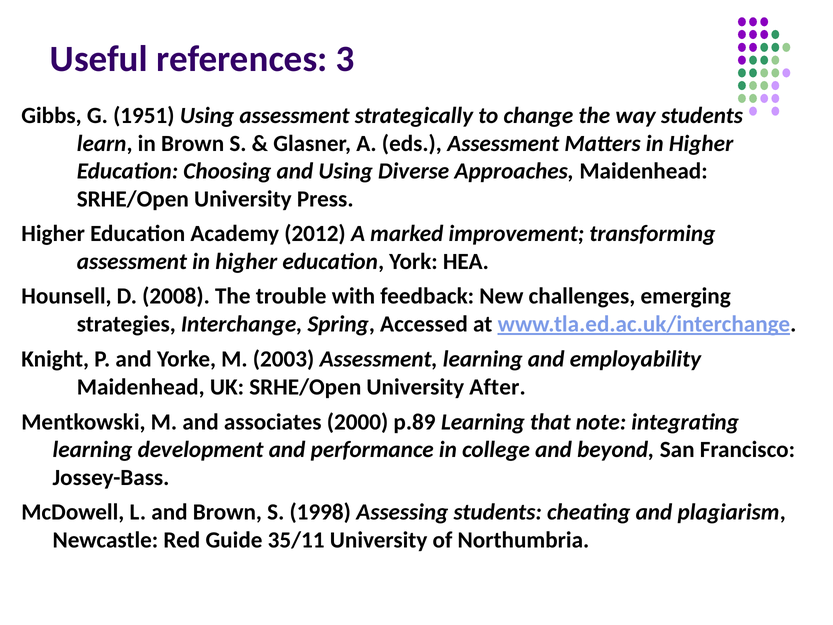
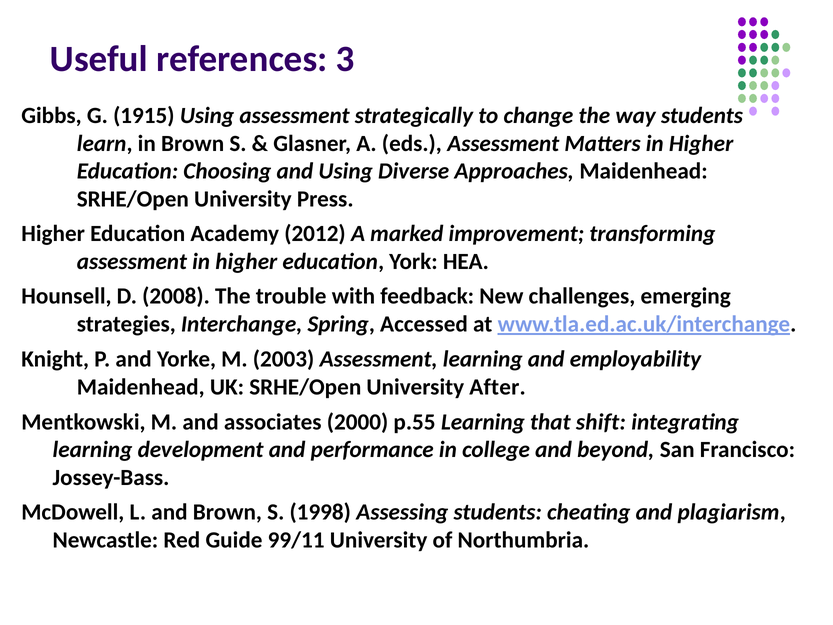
1951: 1951 -> 1915
p.89: p.89 -> p.55
note: note -> shift
35/11: 35/11 -> 99/11
